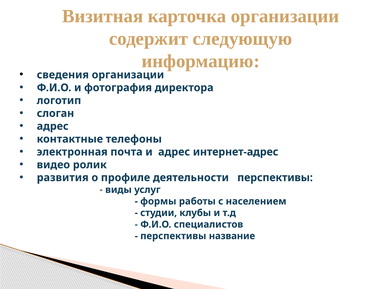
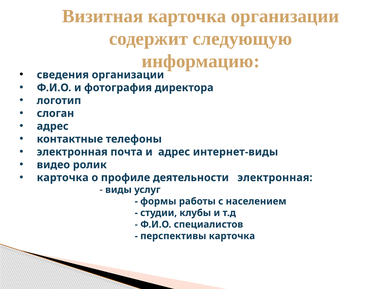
интернет-адрес: интернет-адрес -> интернет-виды
развития at (63, 177): развития -> карточка
деятельности перспективы: перспективы -> электронная
перспективы название: название -> карточка
